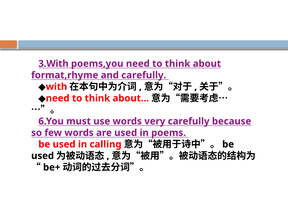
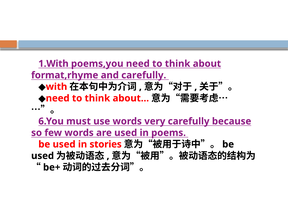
3.With: 3.With -> 1.With
calling: calling -> stories
